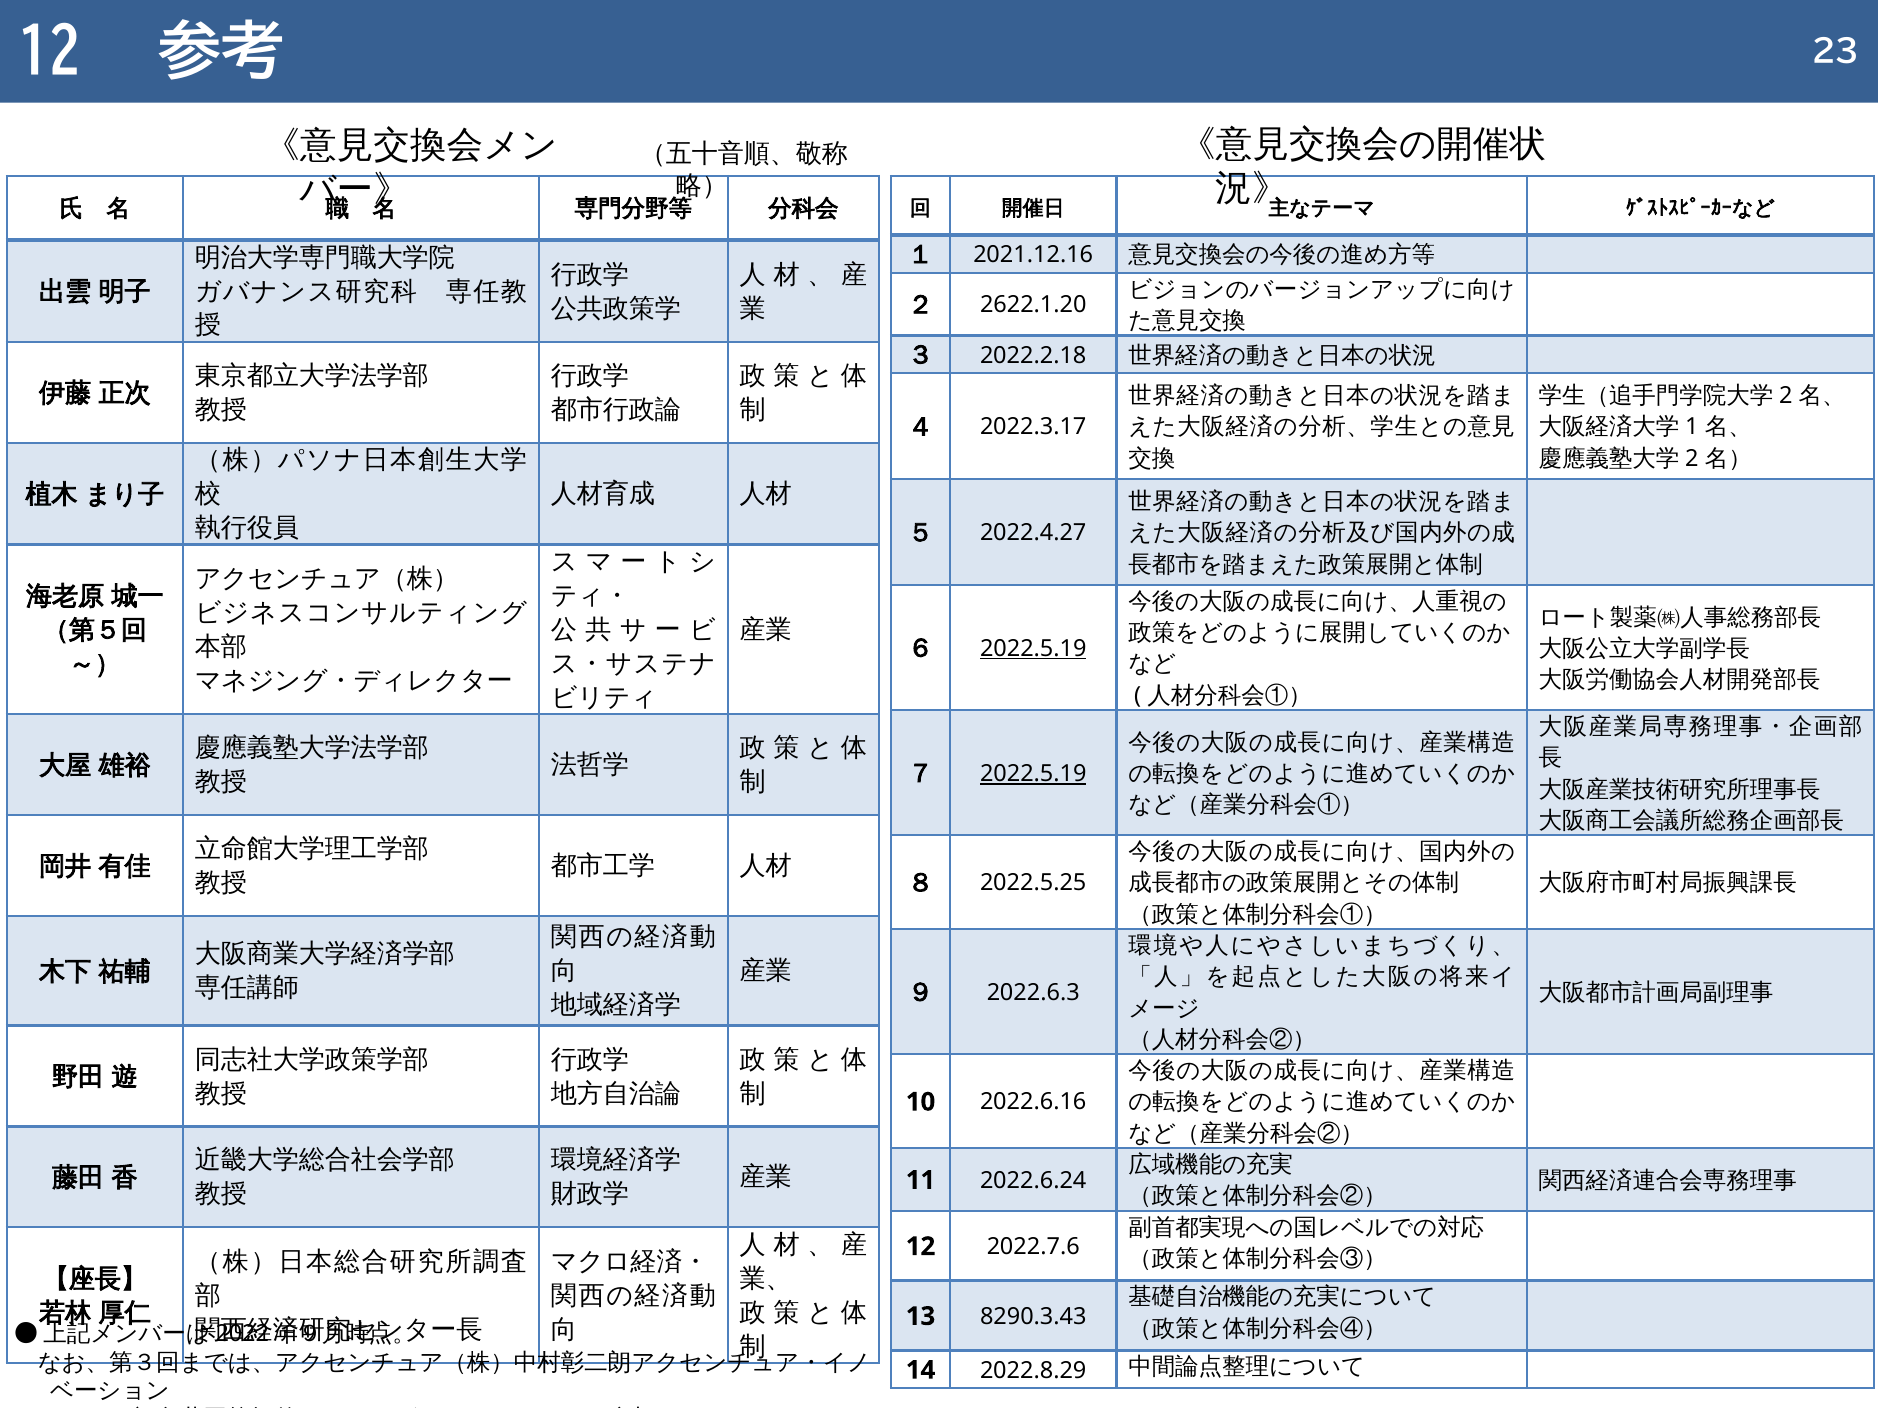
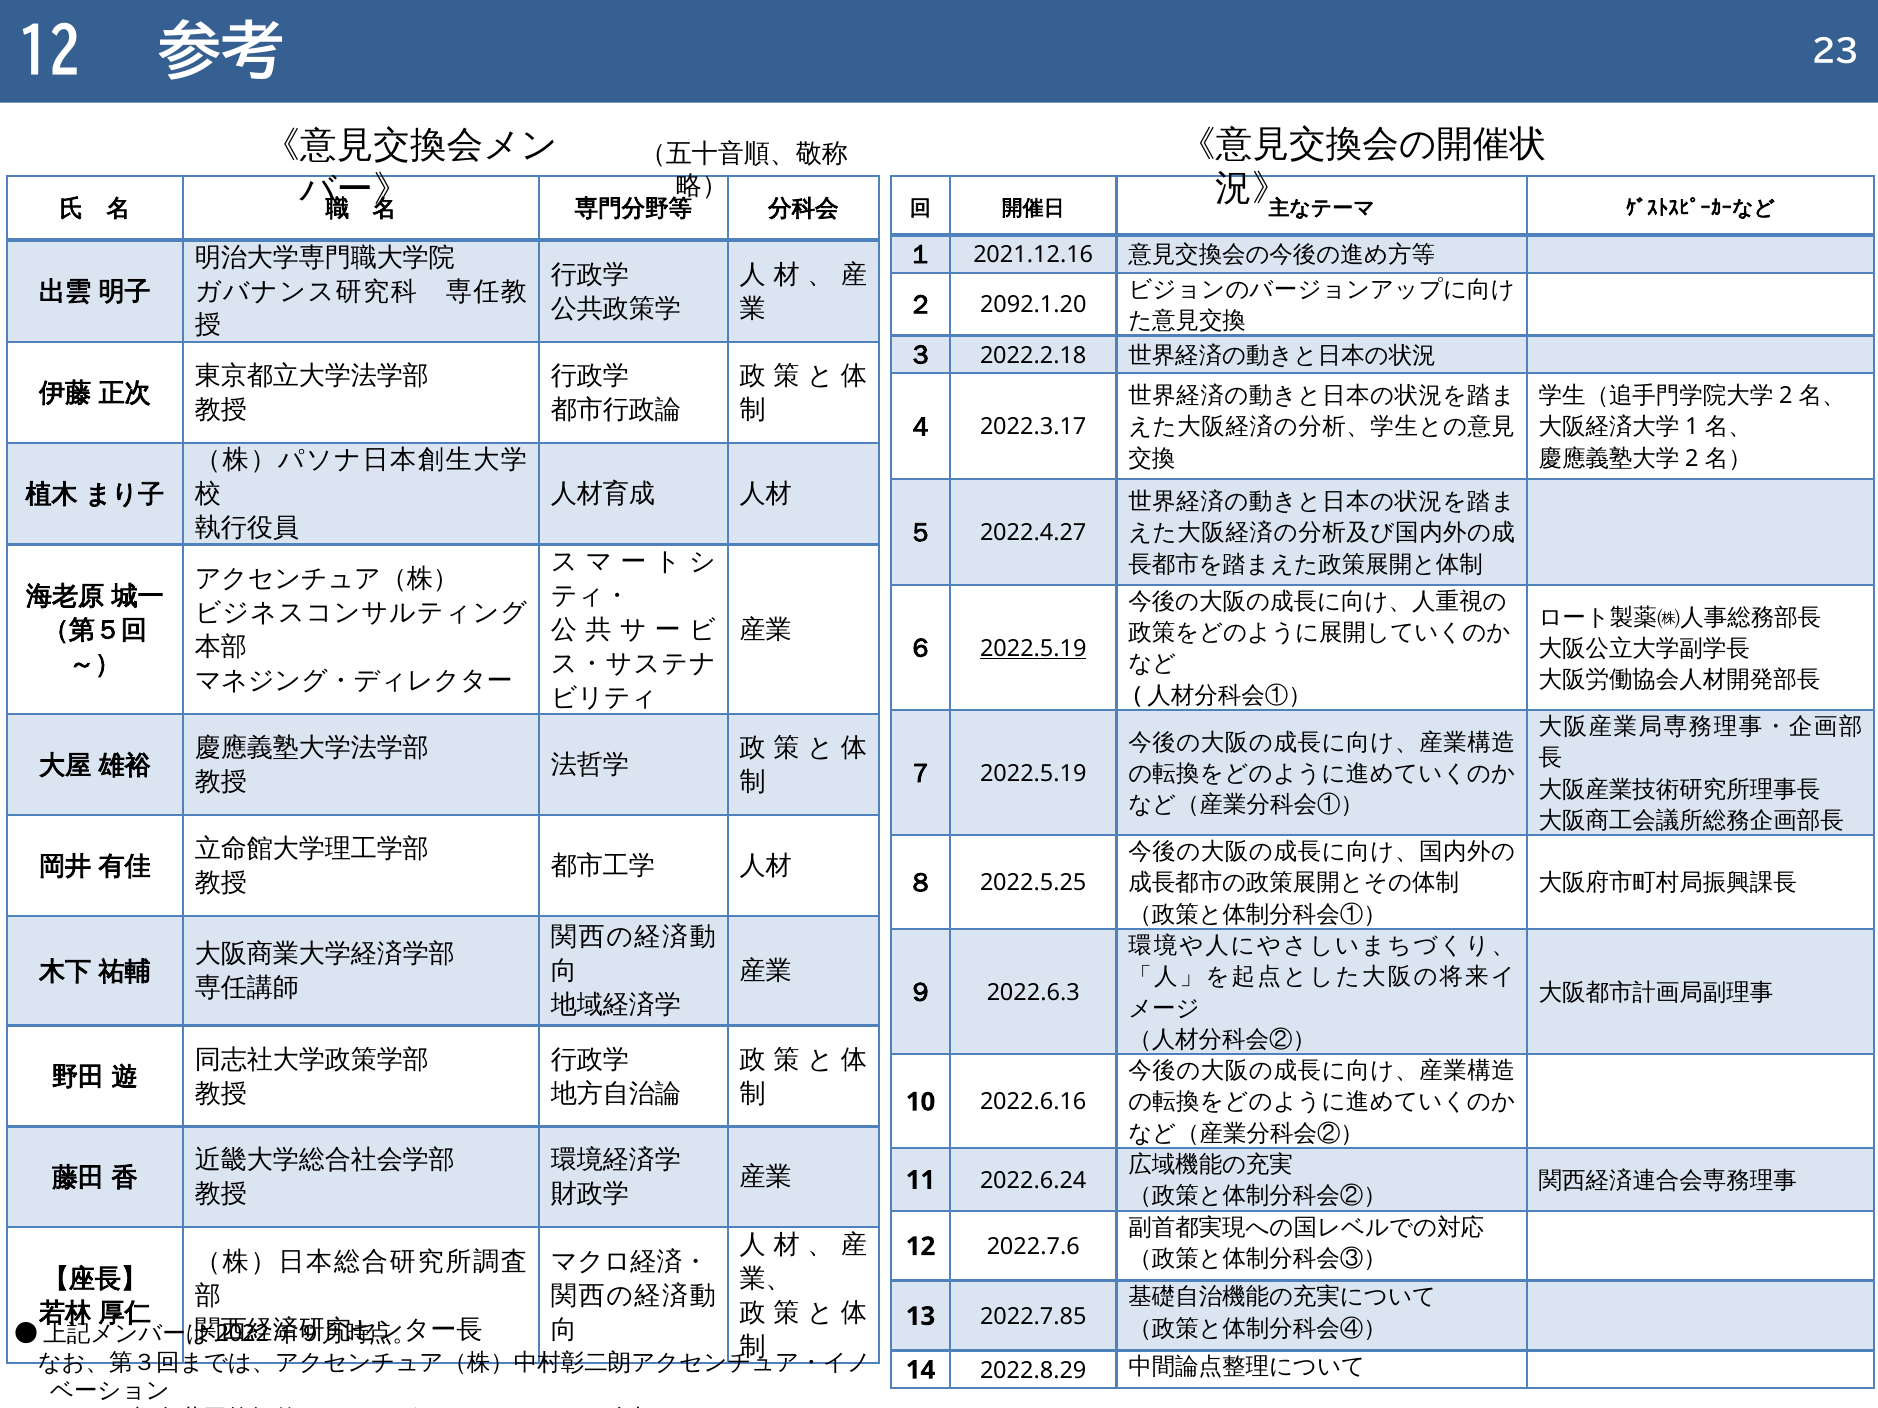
2622.1.20: 2622.1.20 -> 2092.1.20
2022.5.19 at (1033, 774) underline: present -> none
8290.3.43: 8290.3.43 -> 2022.7.85
